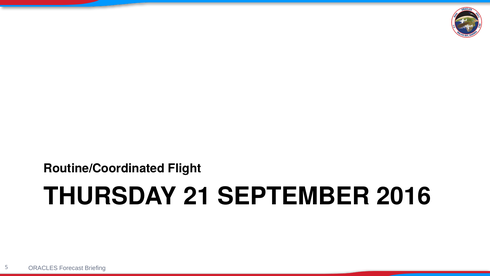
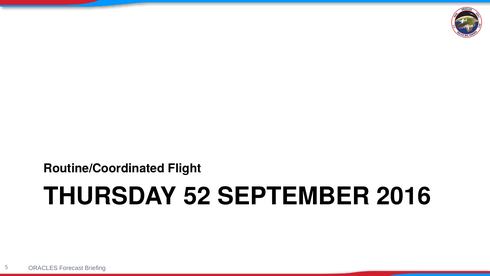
21: 21 -> 52
